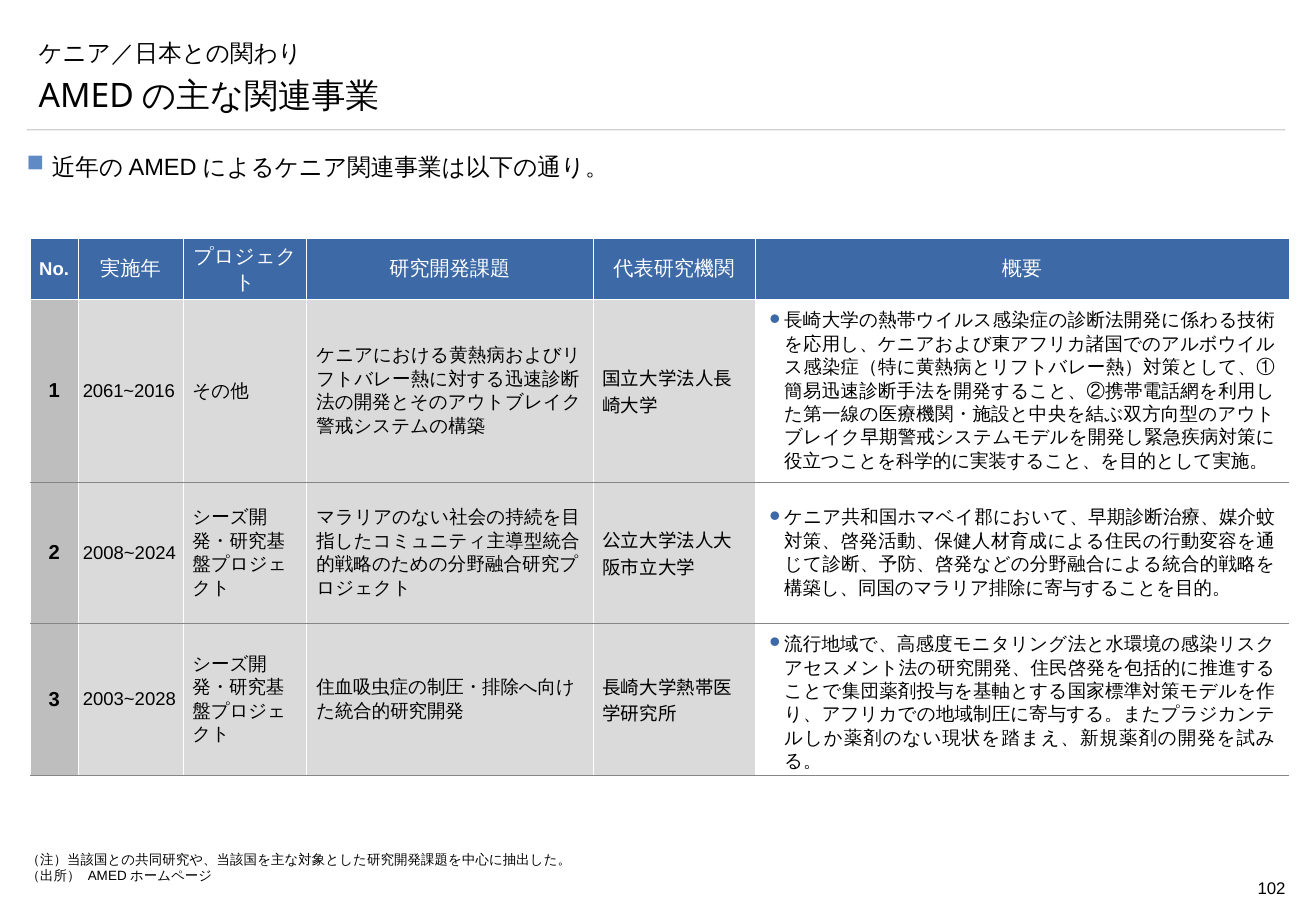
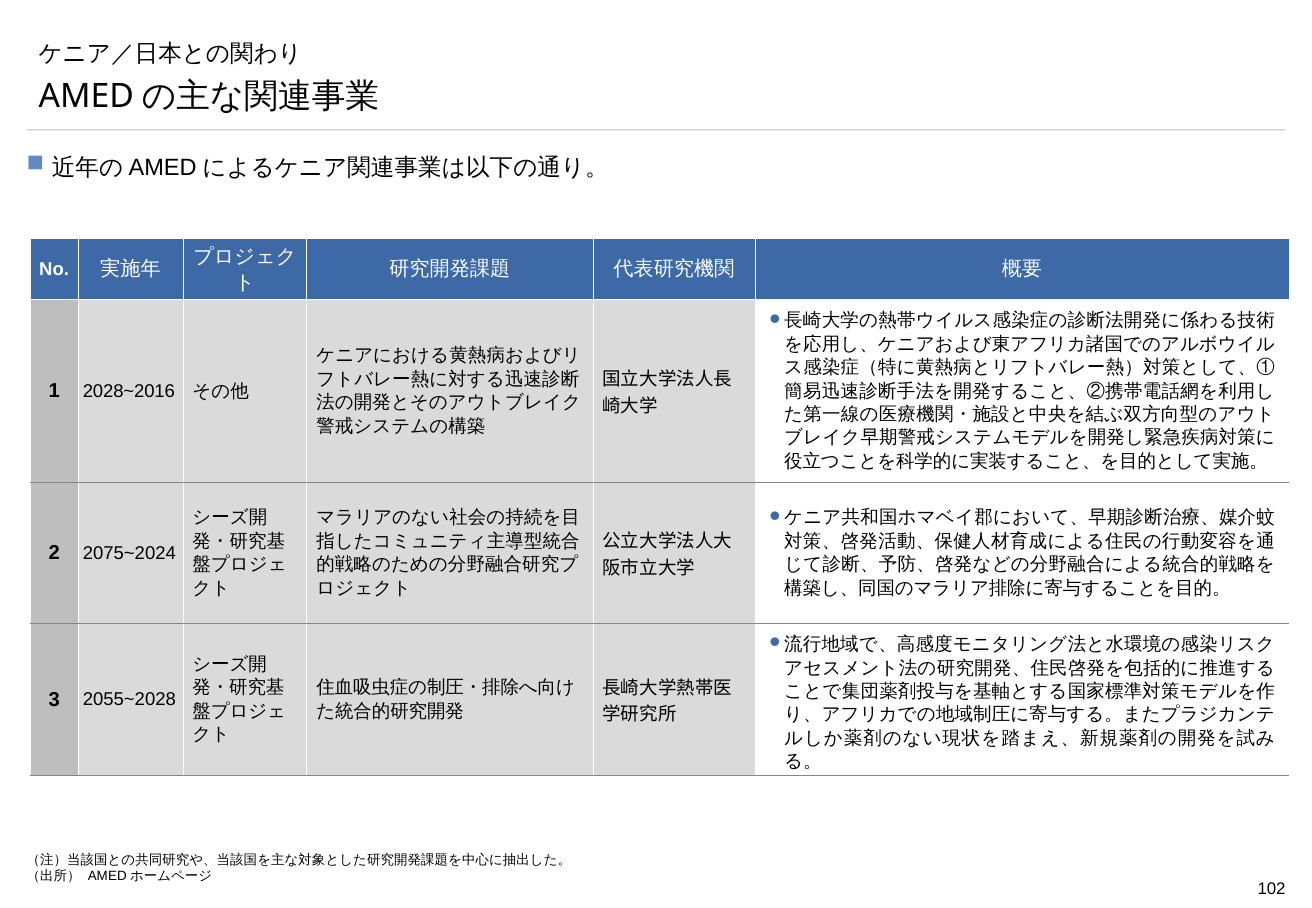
2061~2016: 2061~2016 -> 2028~2016
2008~2024: 2008~2024 -> 2075~2024
2003~2028: 2003~2028 -> 2055~2028
